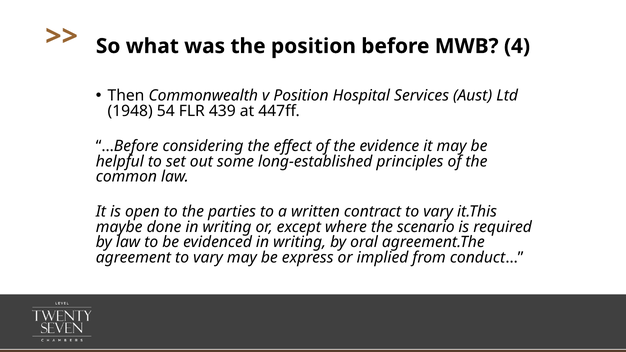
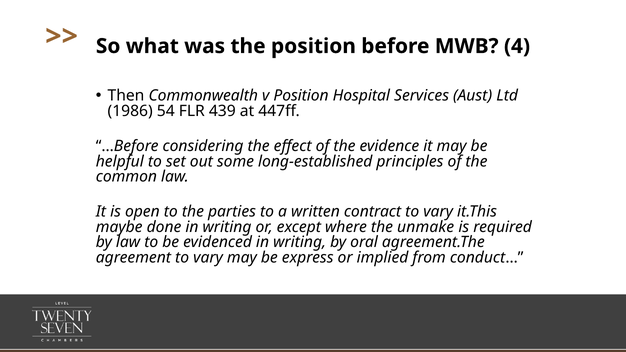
1948: 1948 -> 1986
scenario: scenario -> unmake
